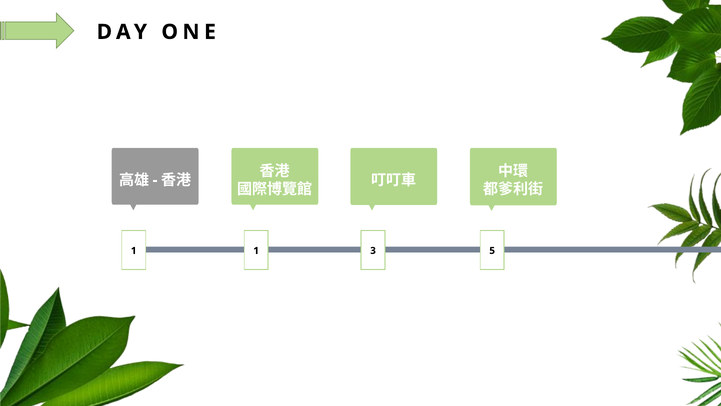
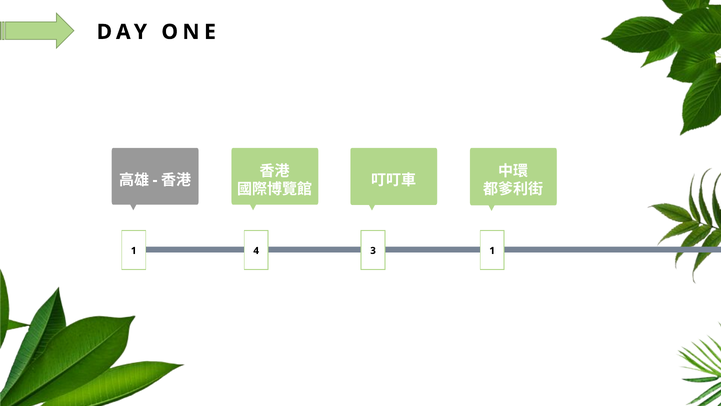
1 1: 1 -> 4
3 5: 5 -> 1
